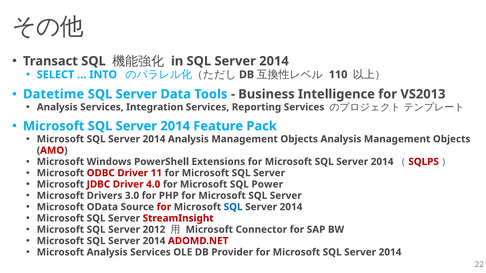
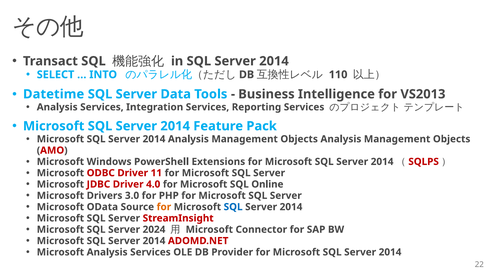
Power: Power -> Online
for at (164, 207) colour: red -> orange
2012: 2012 -> 2024
